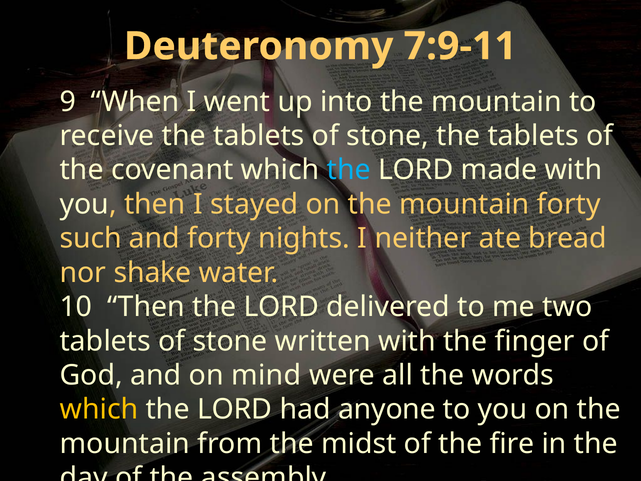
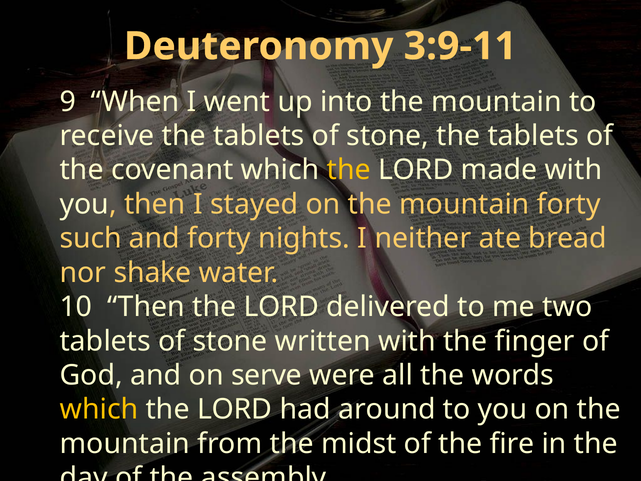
7:9-11: 7:9-11 -> 3:9-11
the at (349, 170) colour: light blue -> yellow
mind: mind -> serve
anyone: anyone -> around
